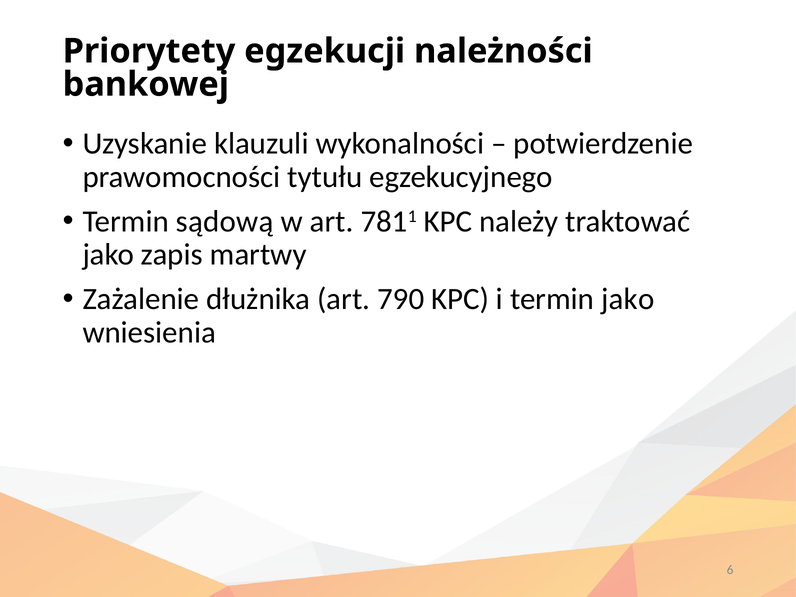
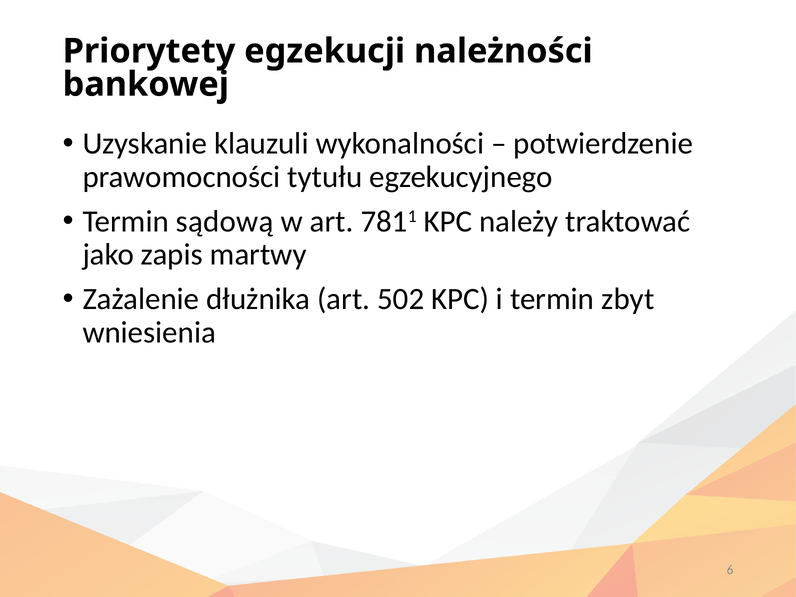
790: 790 -> 502
termin jako: jako -> zbyt
